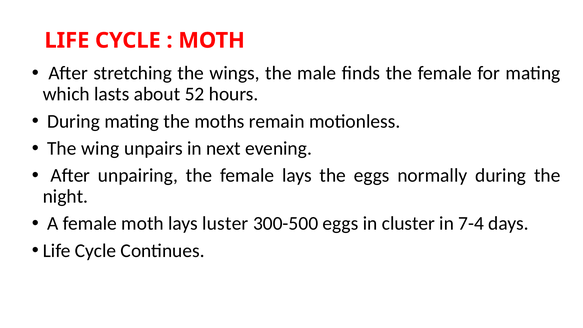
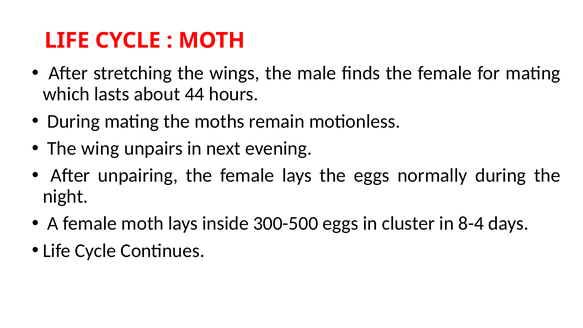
52: 52 -> 44
luster: luster -> inside
7-4: 7-4 -> 8-4
